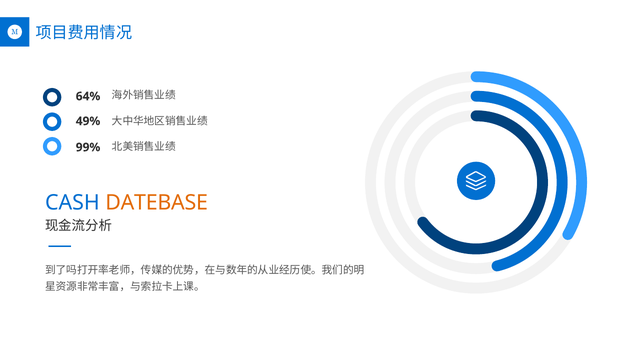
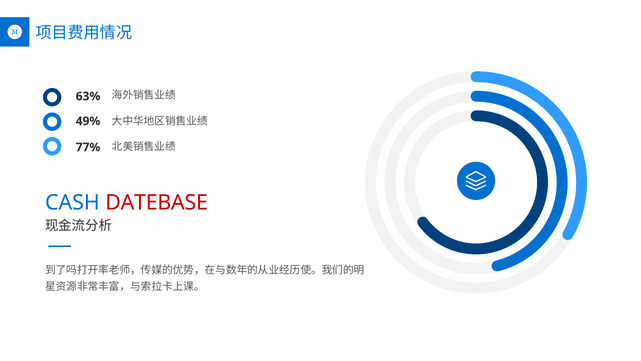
64%: 64% -> 63%
99%: 99% -> 77%
DATEBASE colour: orange -> red
